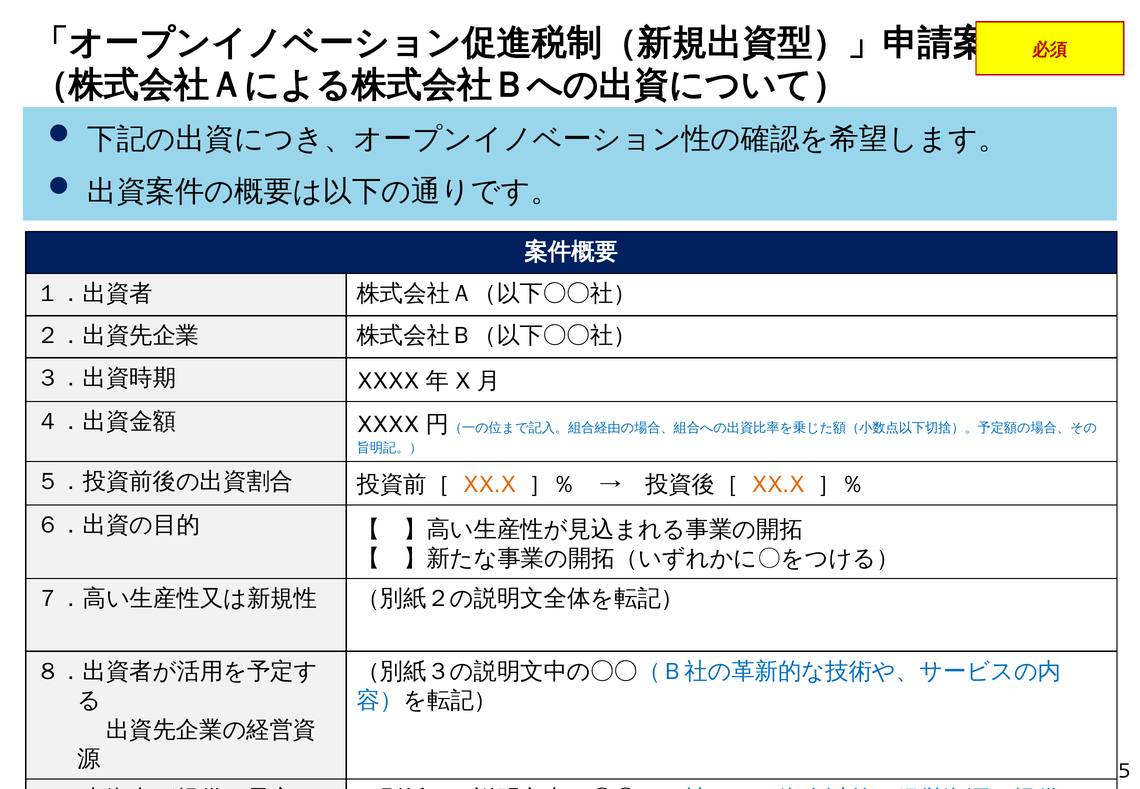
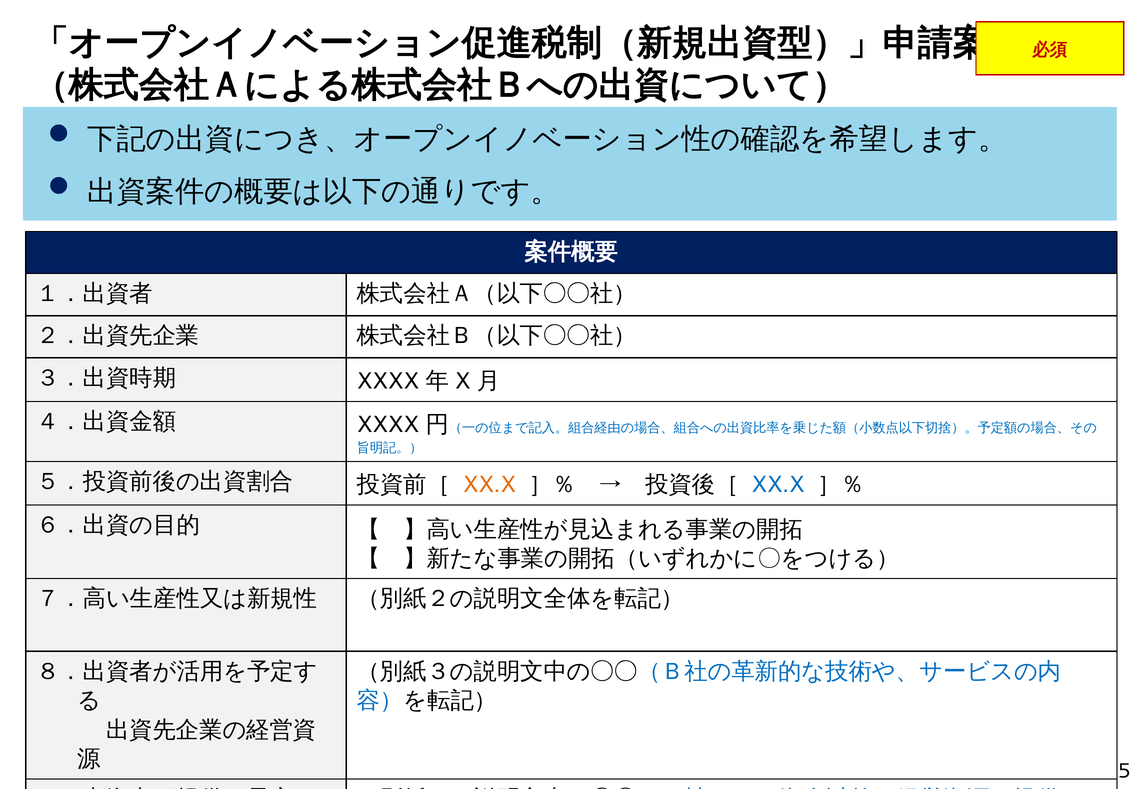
XX.X at (778, 485) colour: orange -> blue
